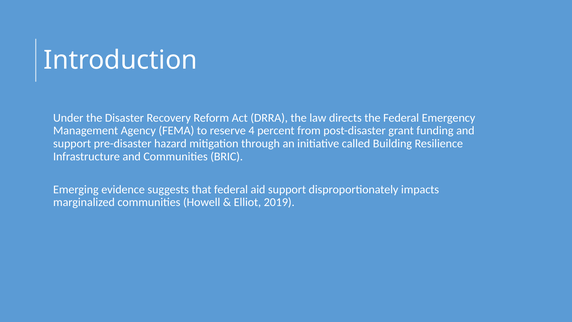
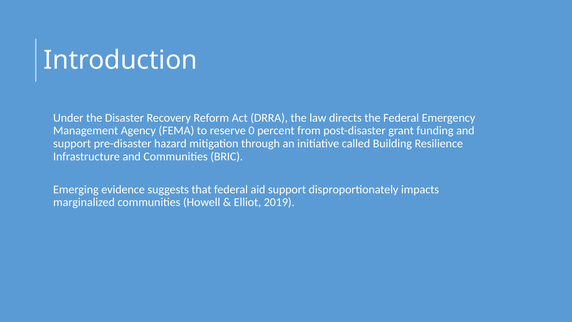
4: 4 -> 0
